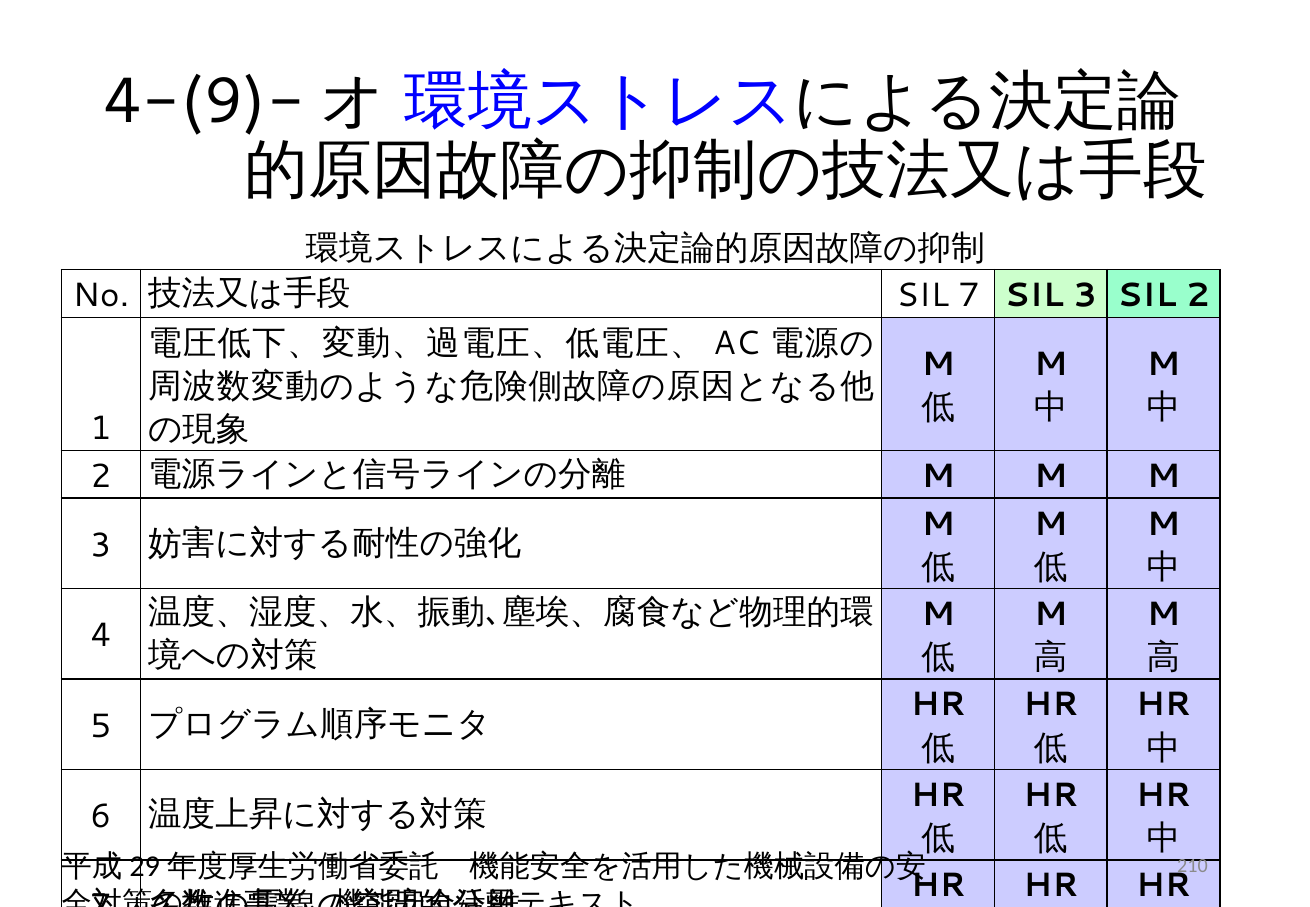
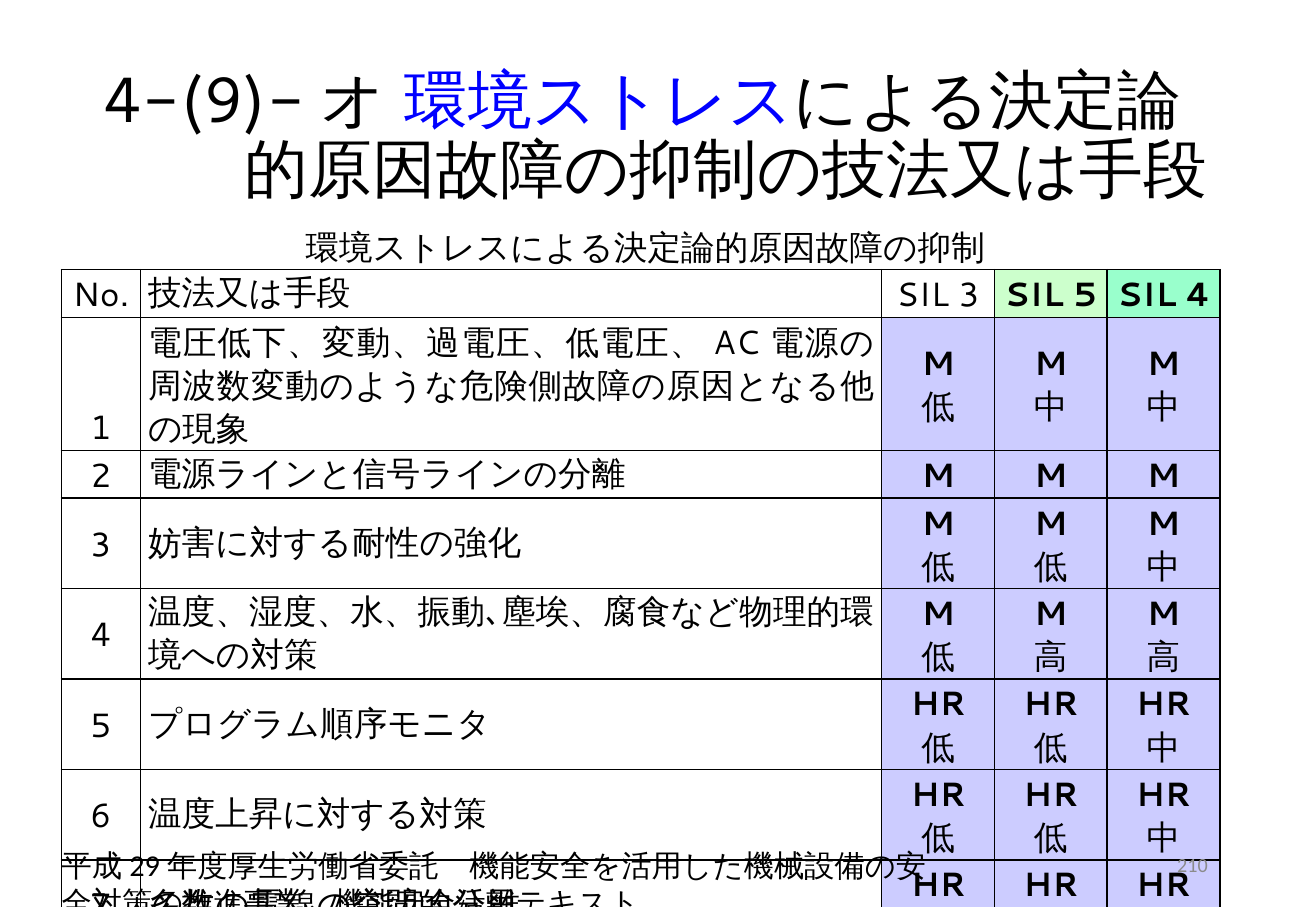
SIL 7: 7 -> 3
SIL 3: 3 -> 5
SIL 2: 2 -> 4
